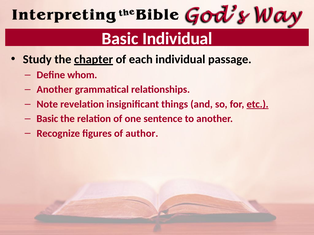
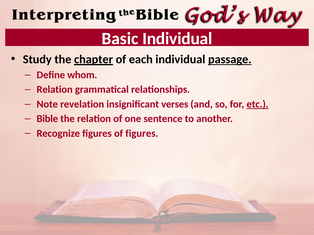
passage underline: none -> present
Another at (55, 90): Another -> Relation
things: things -> verses
Basic at (47, 119): Basic -> Bible
of author: author -> figures
